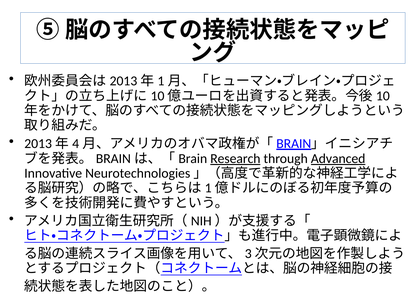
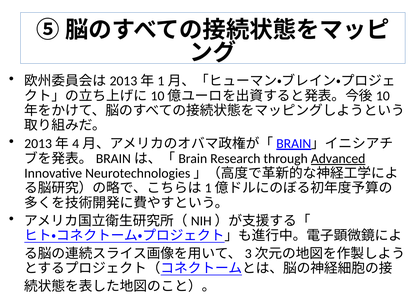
Research underline: present -> none
